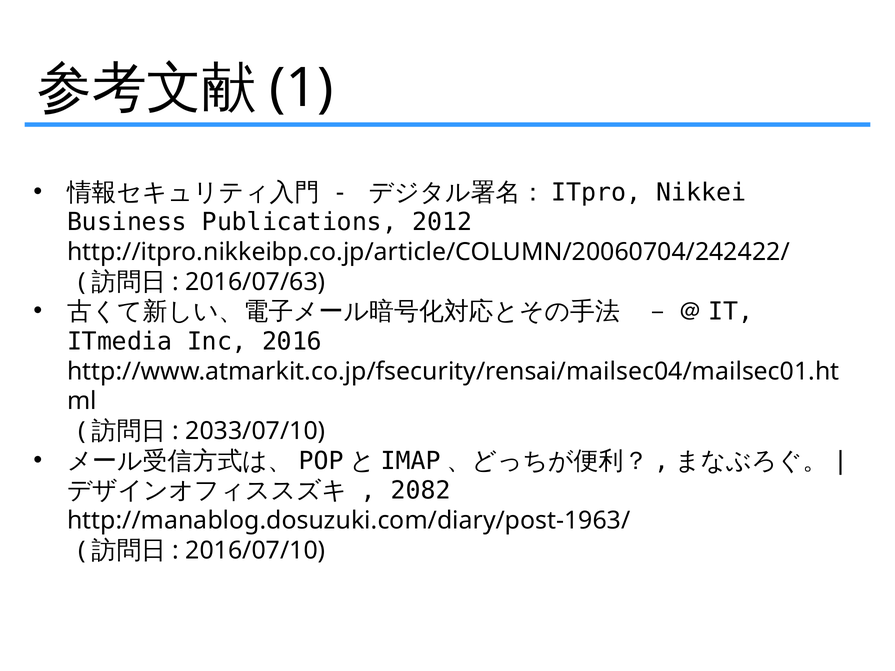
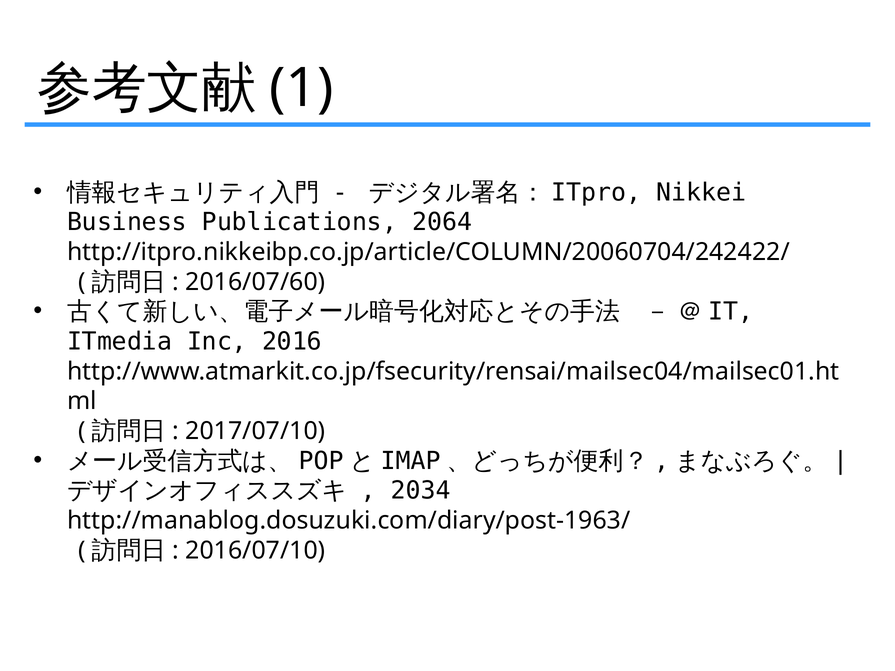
2012: 2012 -> 2064
2016/07/63: 2016/07/63 -> 2016/07/60
2033/07/10: 2033/07/10 -> 2017/07/10
2082: 2082 -> 2034
